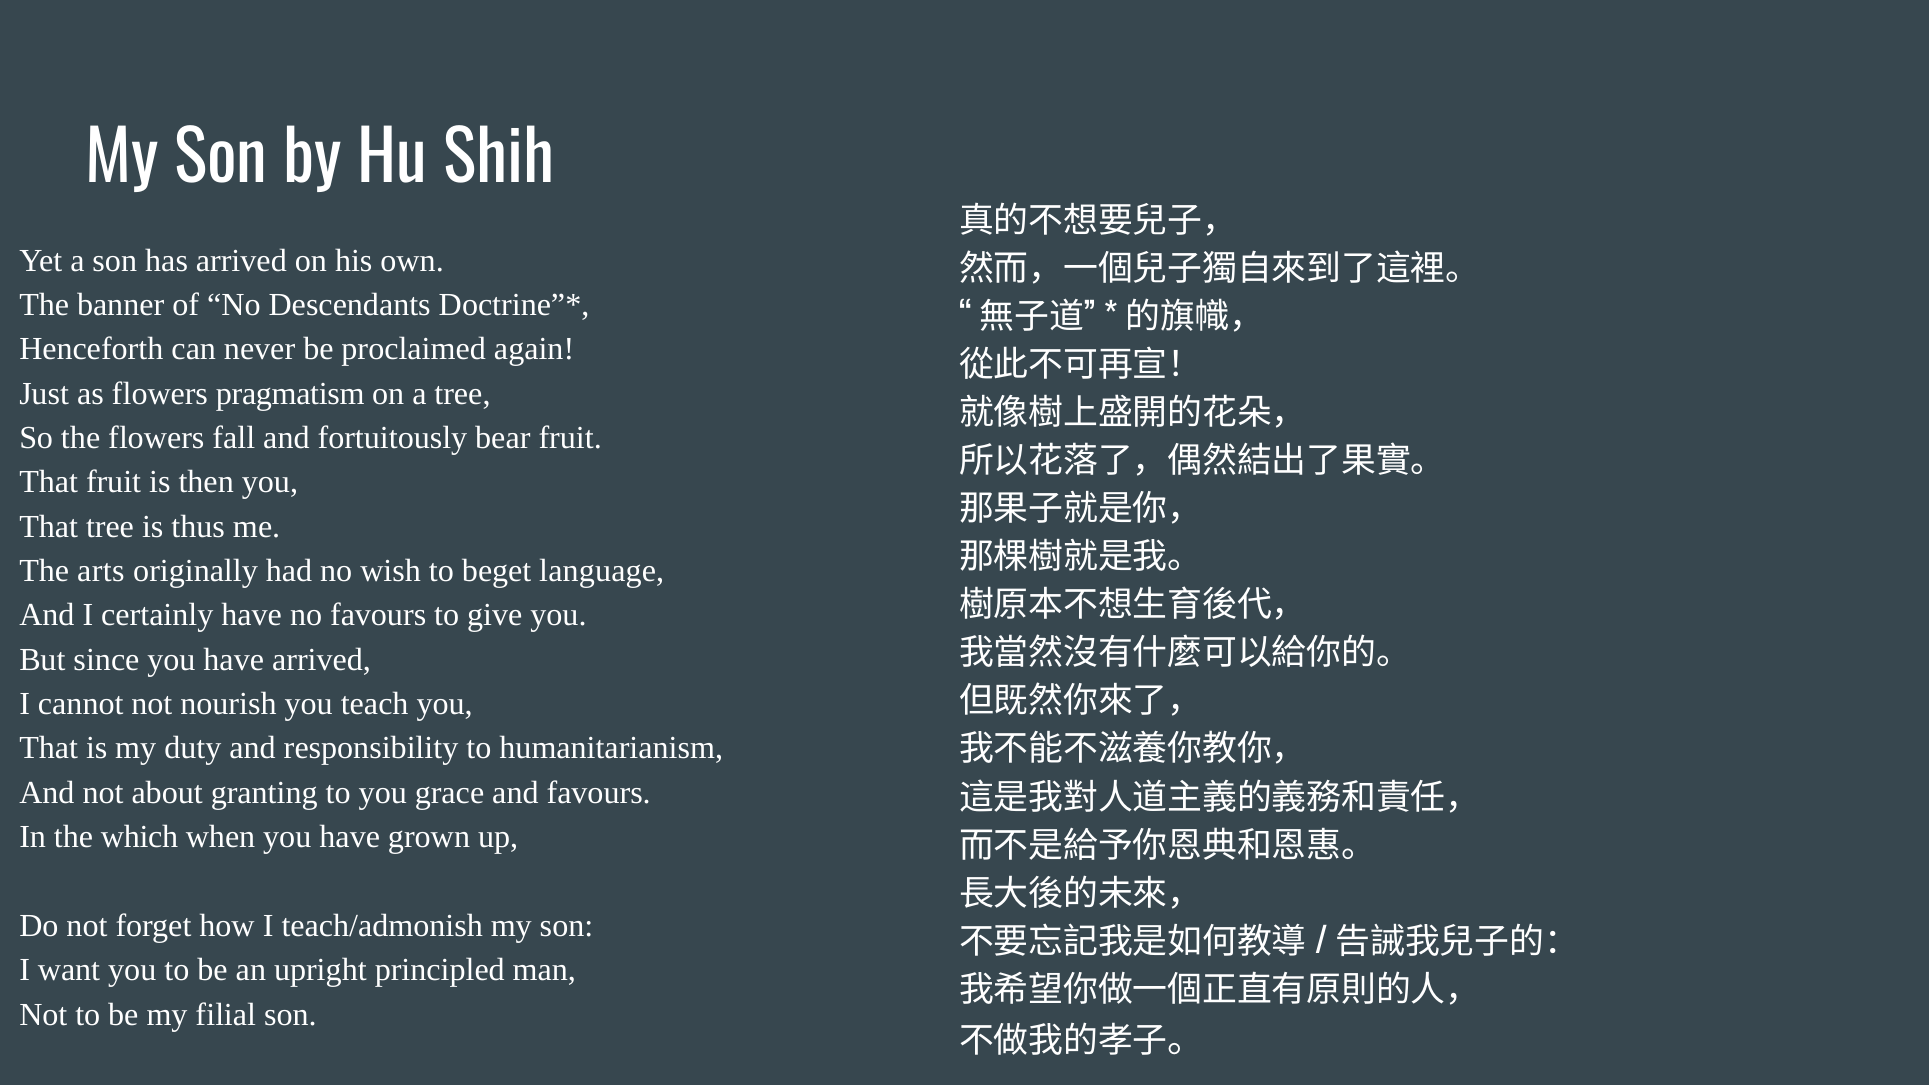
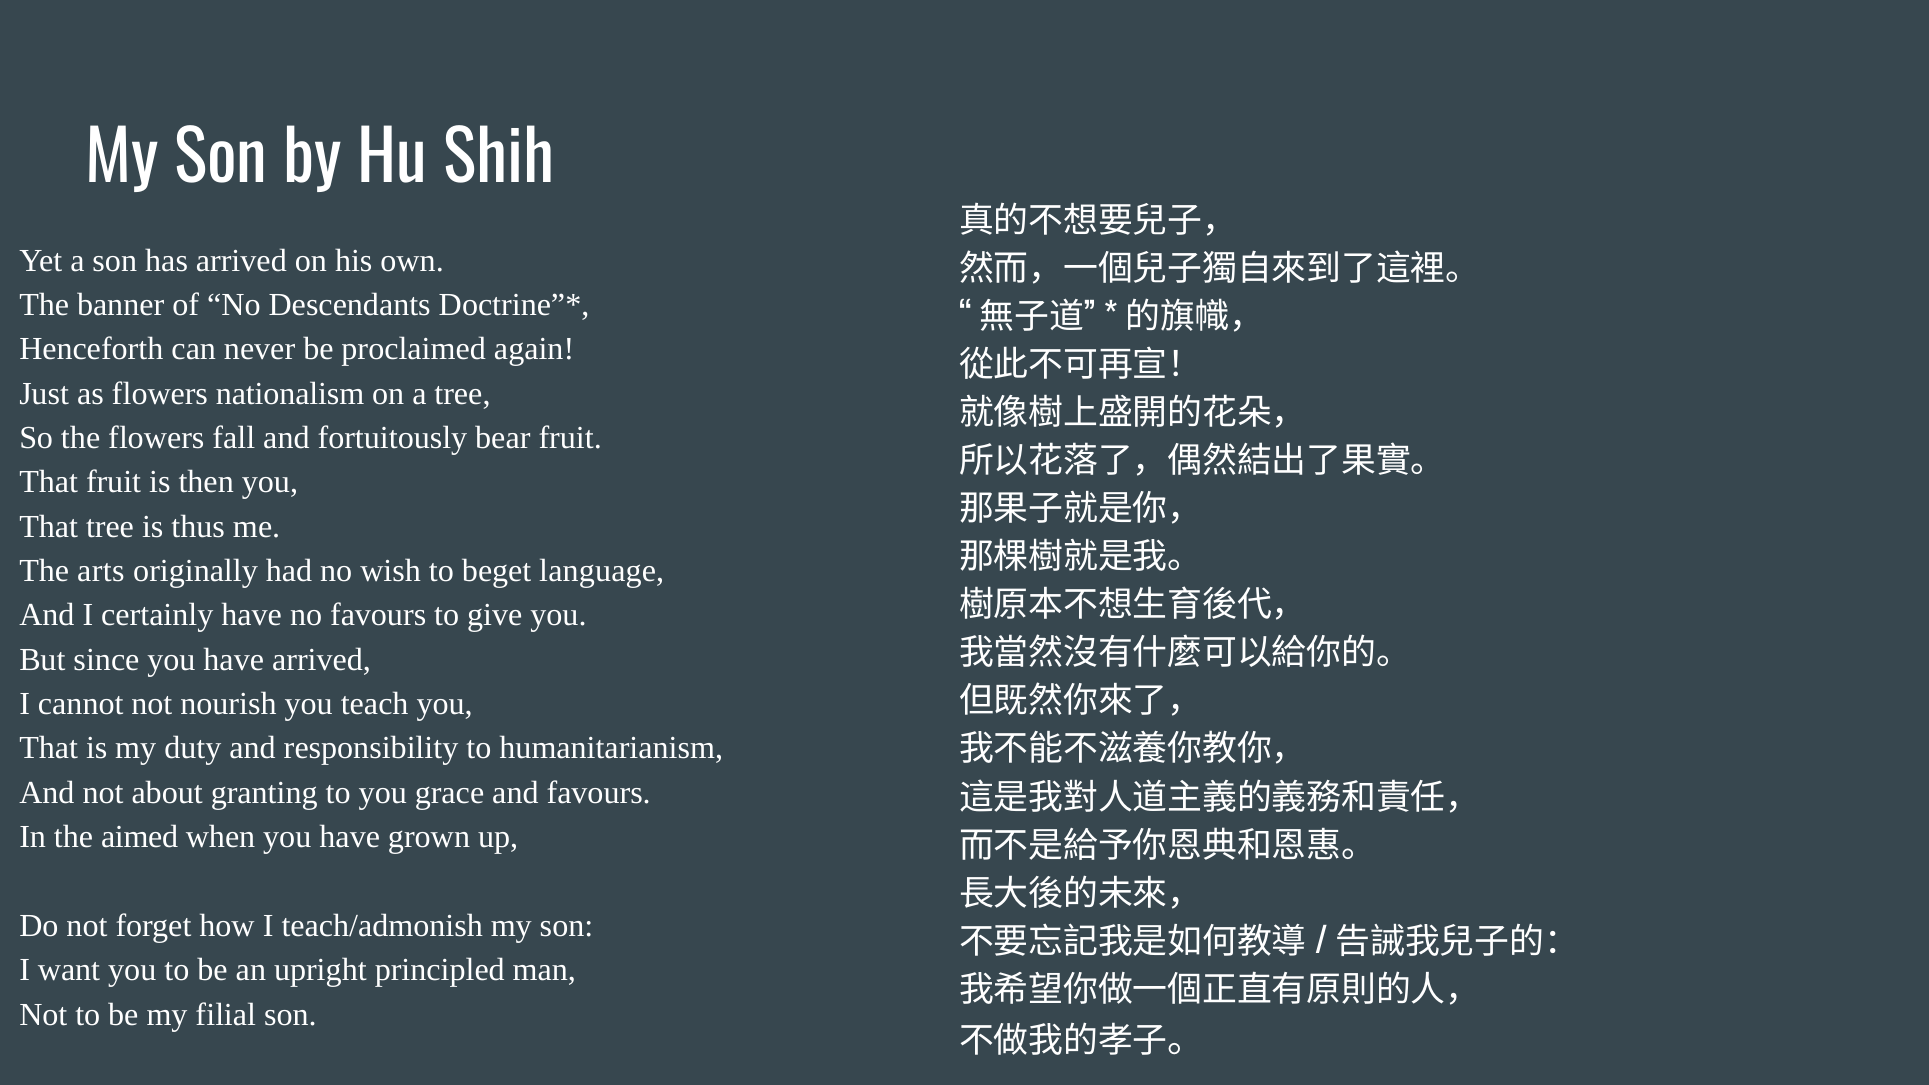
pragmatism: pragmatism -> nationalism
which: which -> aimed
